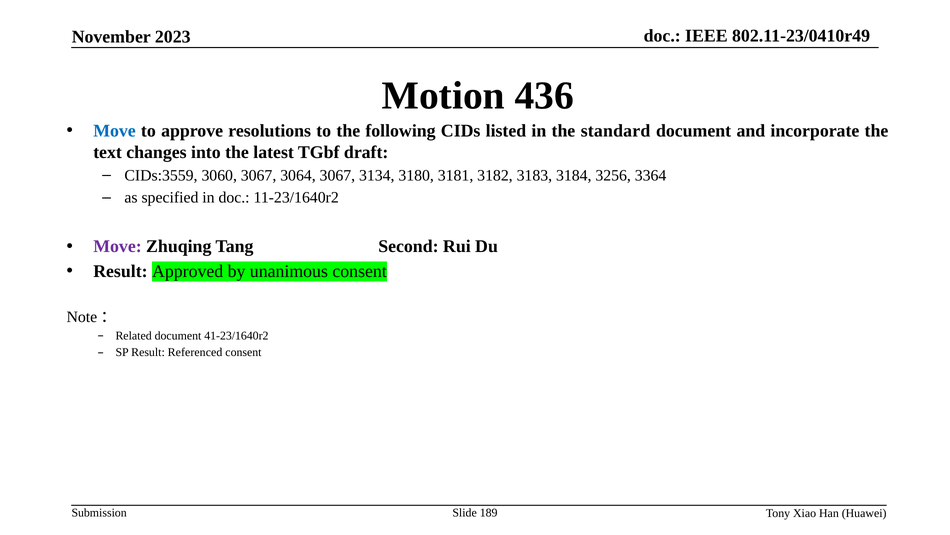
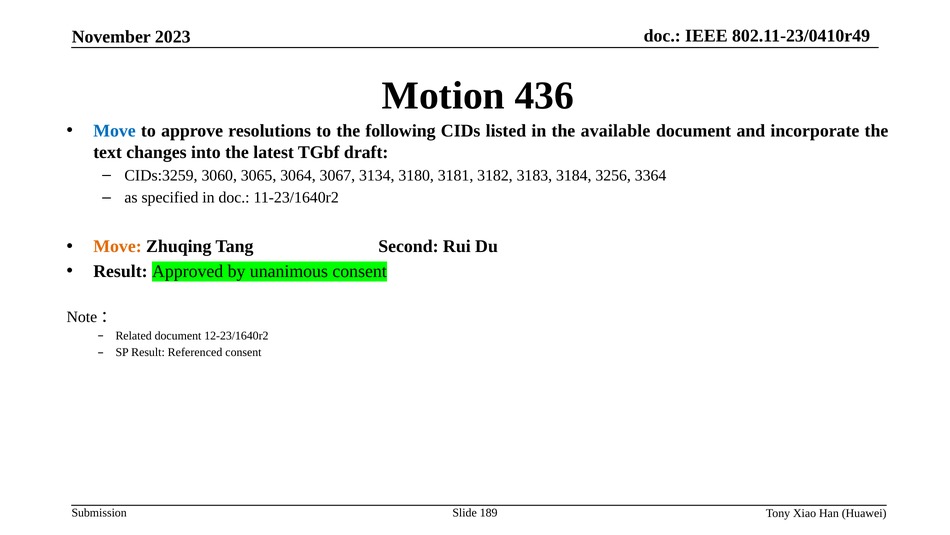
standard: standard -> available
CIDs:3559: CIDs:3559 -> CIDs:3259
3060 3067: 3067 -> 3065
Move at (118, 246) colour: purple -> orange
41-23/1640r2: 41-23/1640r2 -> 12-23/1640r2
